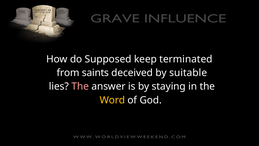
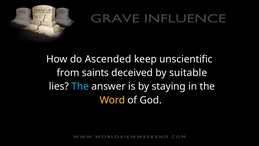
Supposed: Supposed -> Ascended
terminated: terminated -> unscientific
The at (80, 86) colour: pink -> light blue
